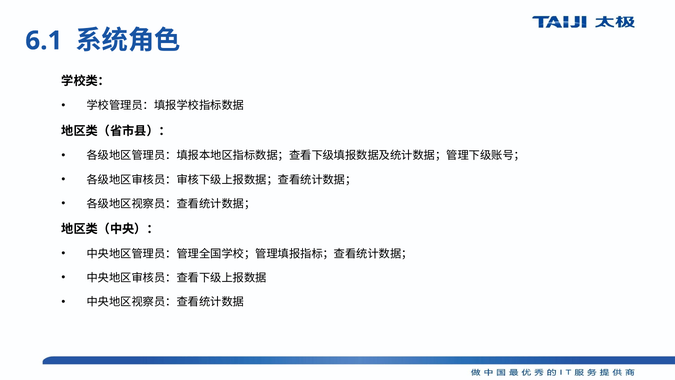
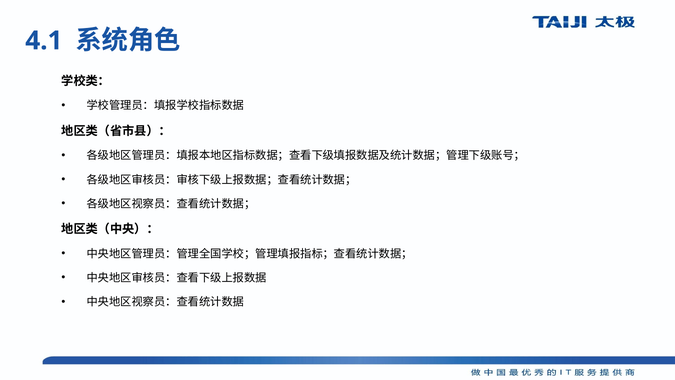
6.1: 6.1 -> 4.1
